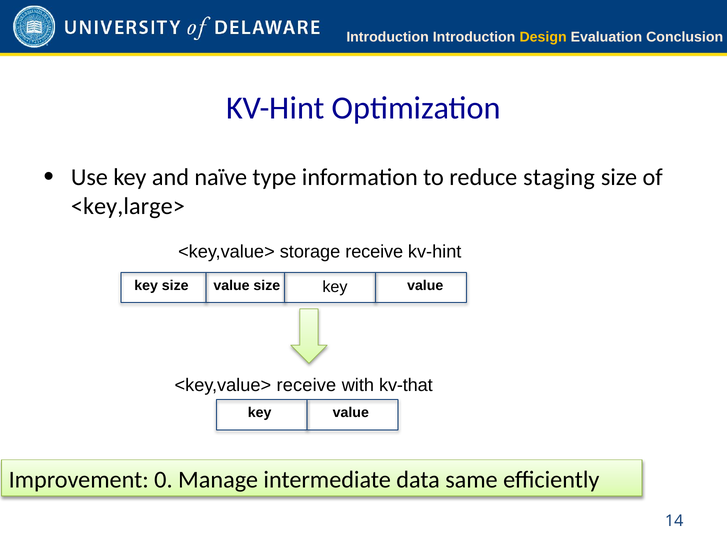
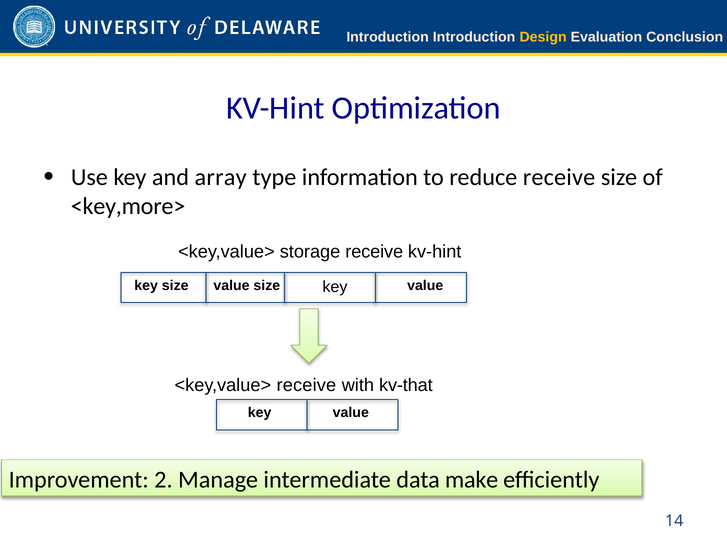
naïve: naïve -> array
reduce staging: staging -> receive
<key,large>: <key,large> -> <key,more>
0: 0 -> 2
same: same -> make
